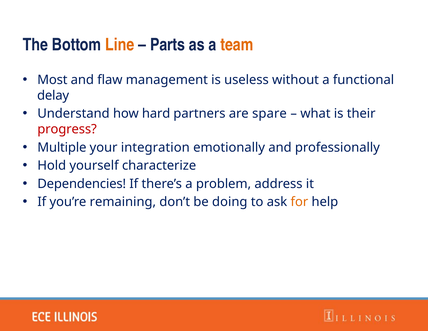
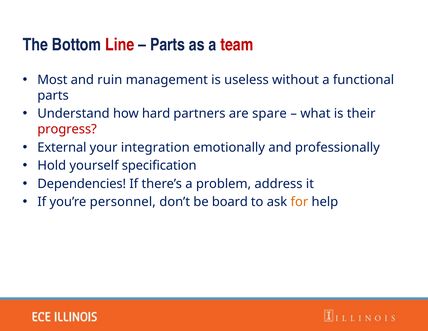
Line colour: orange -> red
team colour: orange -> red
flaw: flaw -> ruin
delay at (53, 95): delay -> parts
Multiple: Multiple -> External
characterize: characterize -> specification
remaining: remaining -> personnel
doing: doing -> board
